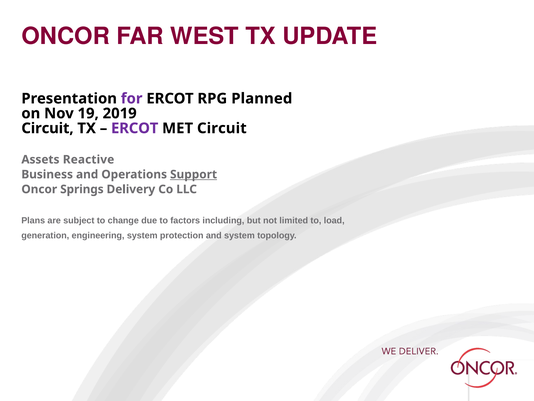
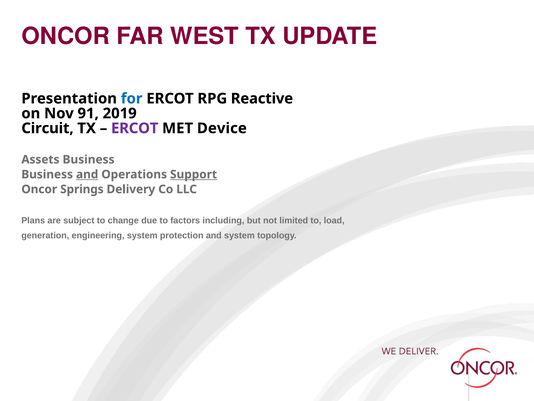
for colour: purple -> blue
Planned: Planned -> Reactive
19: 19 -> 91
MET Circuit: Circuit -> Device
Assets Reactive: Reactive -> Business
and at (87, 174) underline: none -> present
